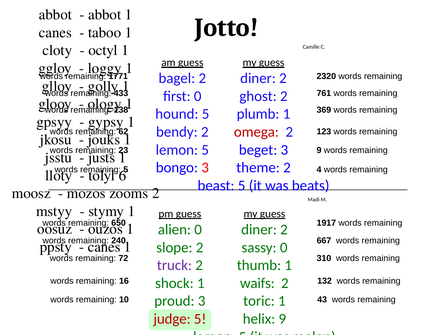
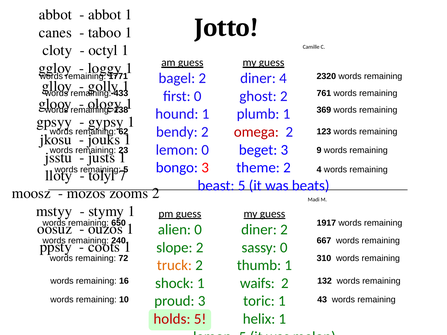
2 at (283, 78): 2 -> 4
hound 5: 5 -> 1
5 at (205, 150): 5 -> 0
6: 6 -> 7
canes at (104, 247): canes -> coots
truck colour: purple -> orange
judge: judge -> holds
helix 9: 9 -> 1
